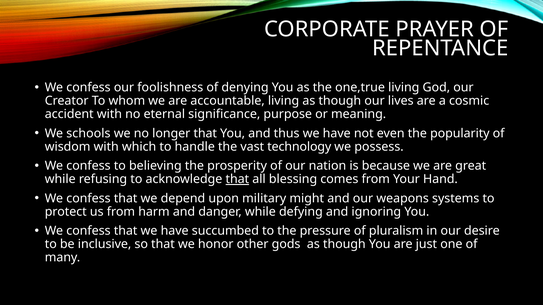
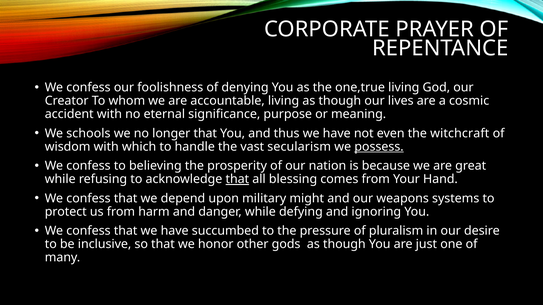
popularity: popularity -> witchcraft
technology: technology -> secularism
possess underline: none -> present
